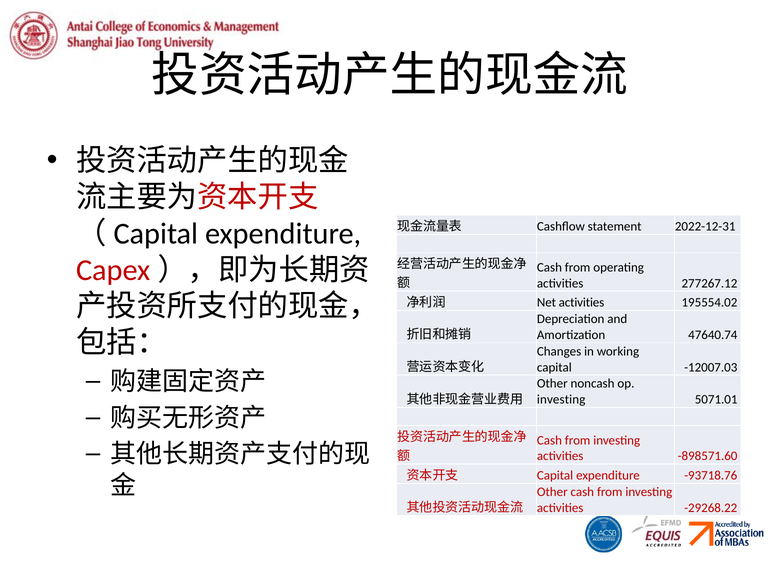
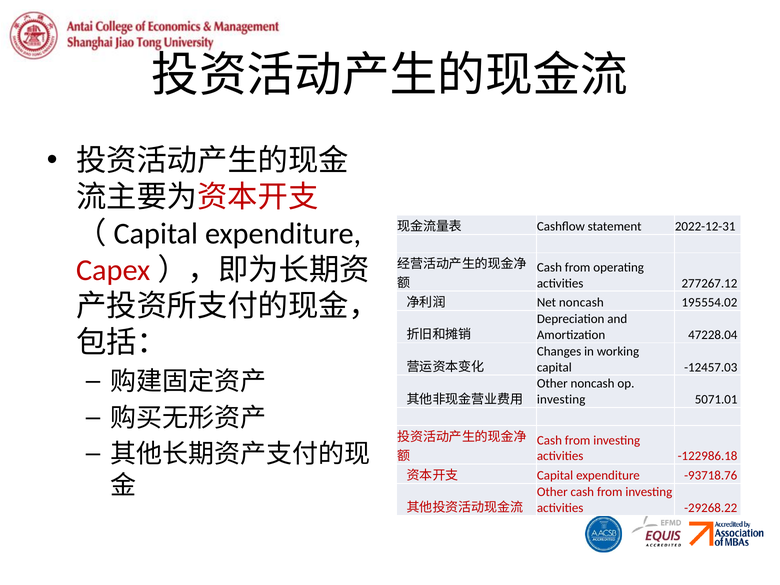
Net activities: activities -> noncash
47640.74: 47640.74 -> 47228.04
-12007.03: -12007.03 -> -12457.03
-898571.60: -898571.60 -> -122986.18
